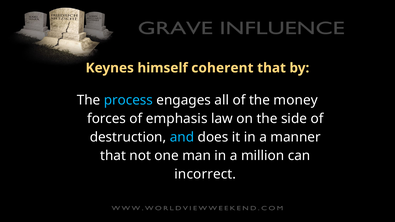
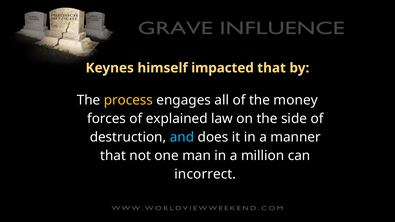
coherent: coherent -> impacted
process colour: light blue -> yellow
emphasis: emphasis -> explained
